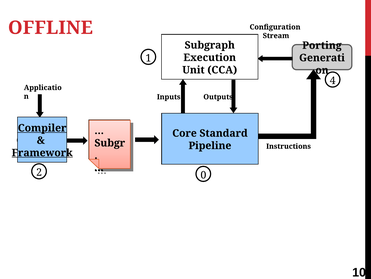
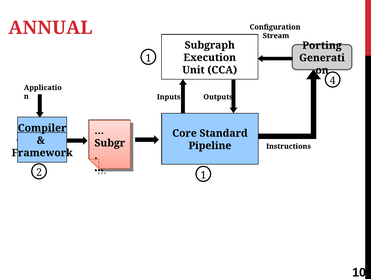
OFFLINE: OFFLINE -> ANNUAL
Framework underline: present -> none
2 0: 0 -> 1
